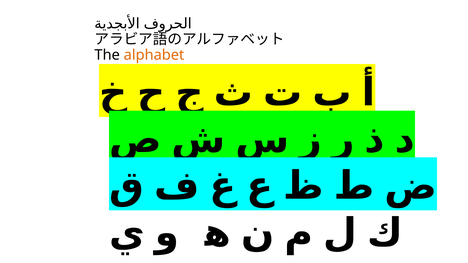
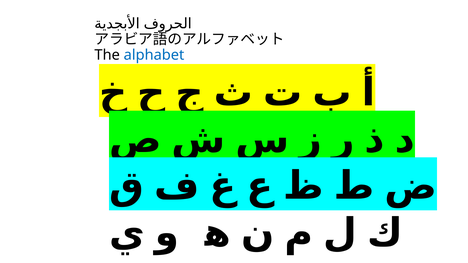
alphabet colour: orange -> blue
